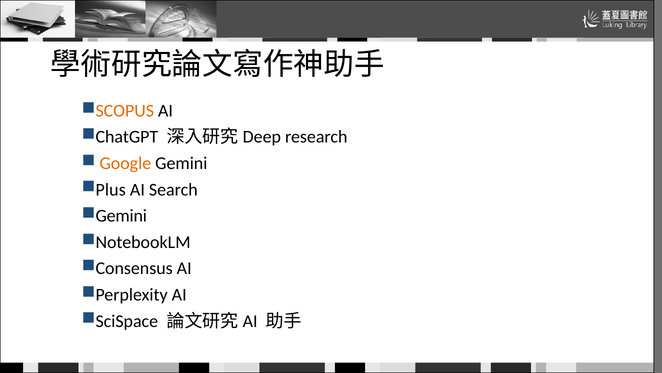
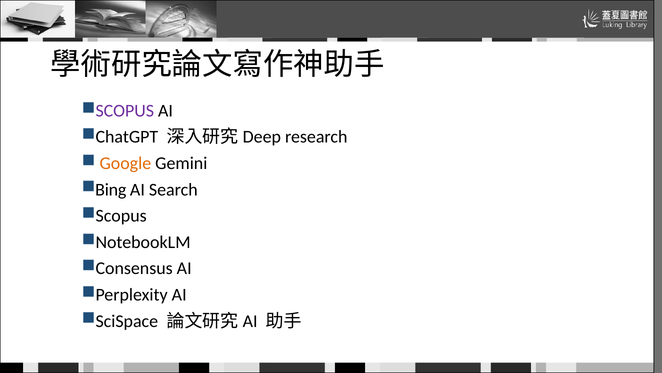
SCOPUS at (125, 111) colour: orange -> purple
Plus: Plus -> Bing
Gemini at (121, 216): Gemini -> Scopus
